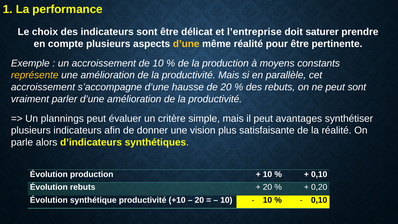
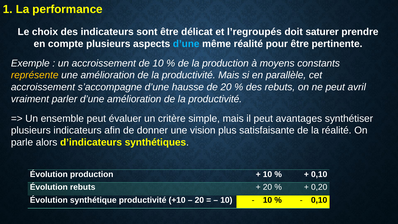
l’entreprise: l’entreprise -> l’regroupés
d’une at (186, 44) colour: yellow -> light blue
peut sont: sont -> avril
plannings: plannings -> ensemble
